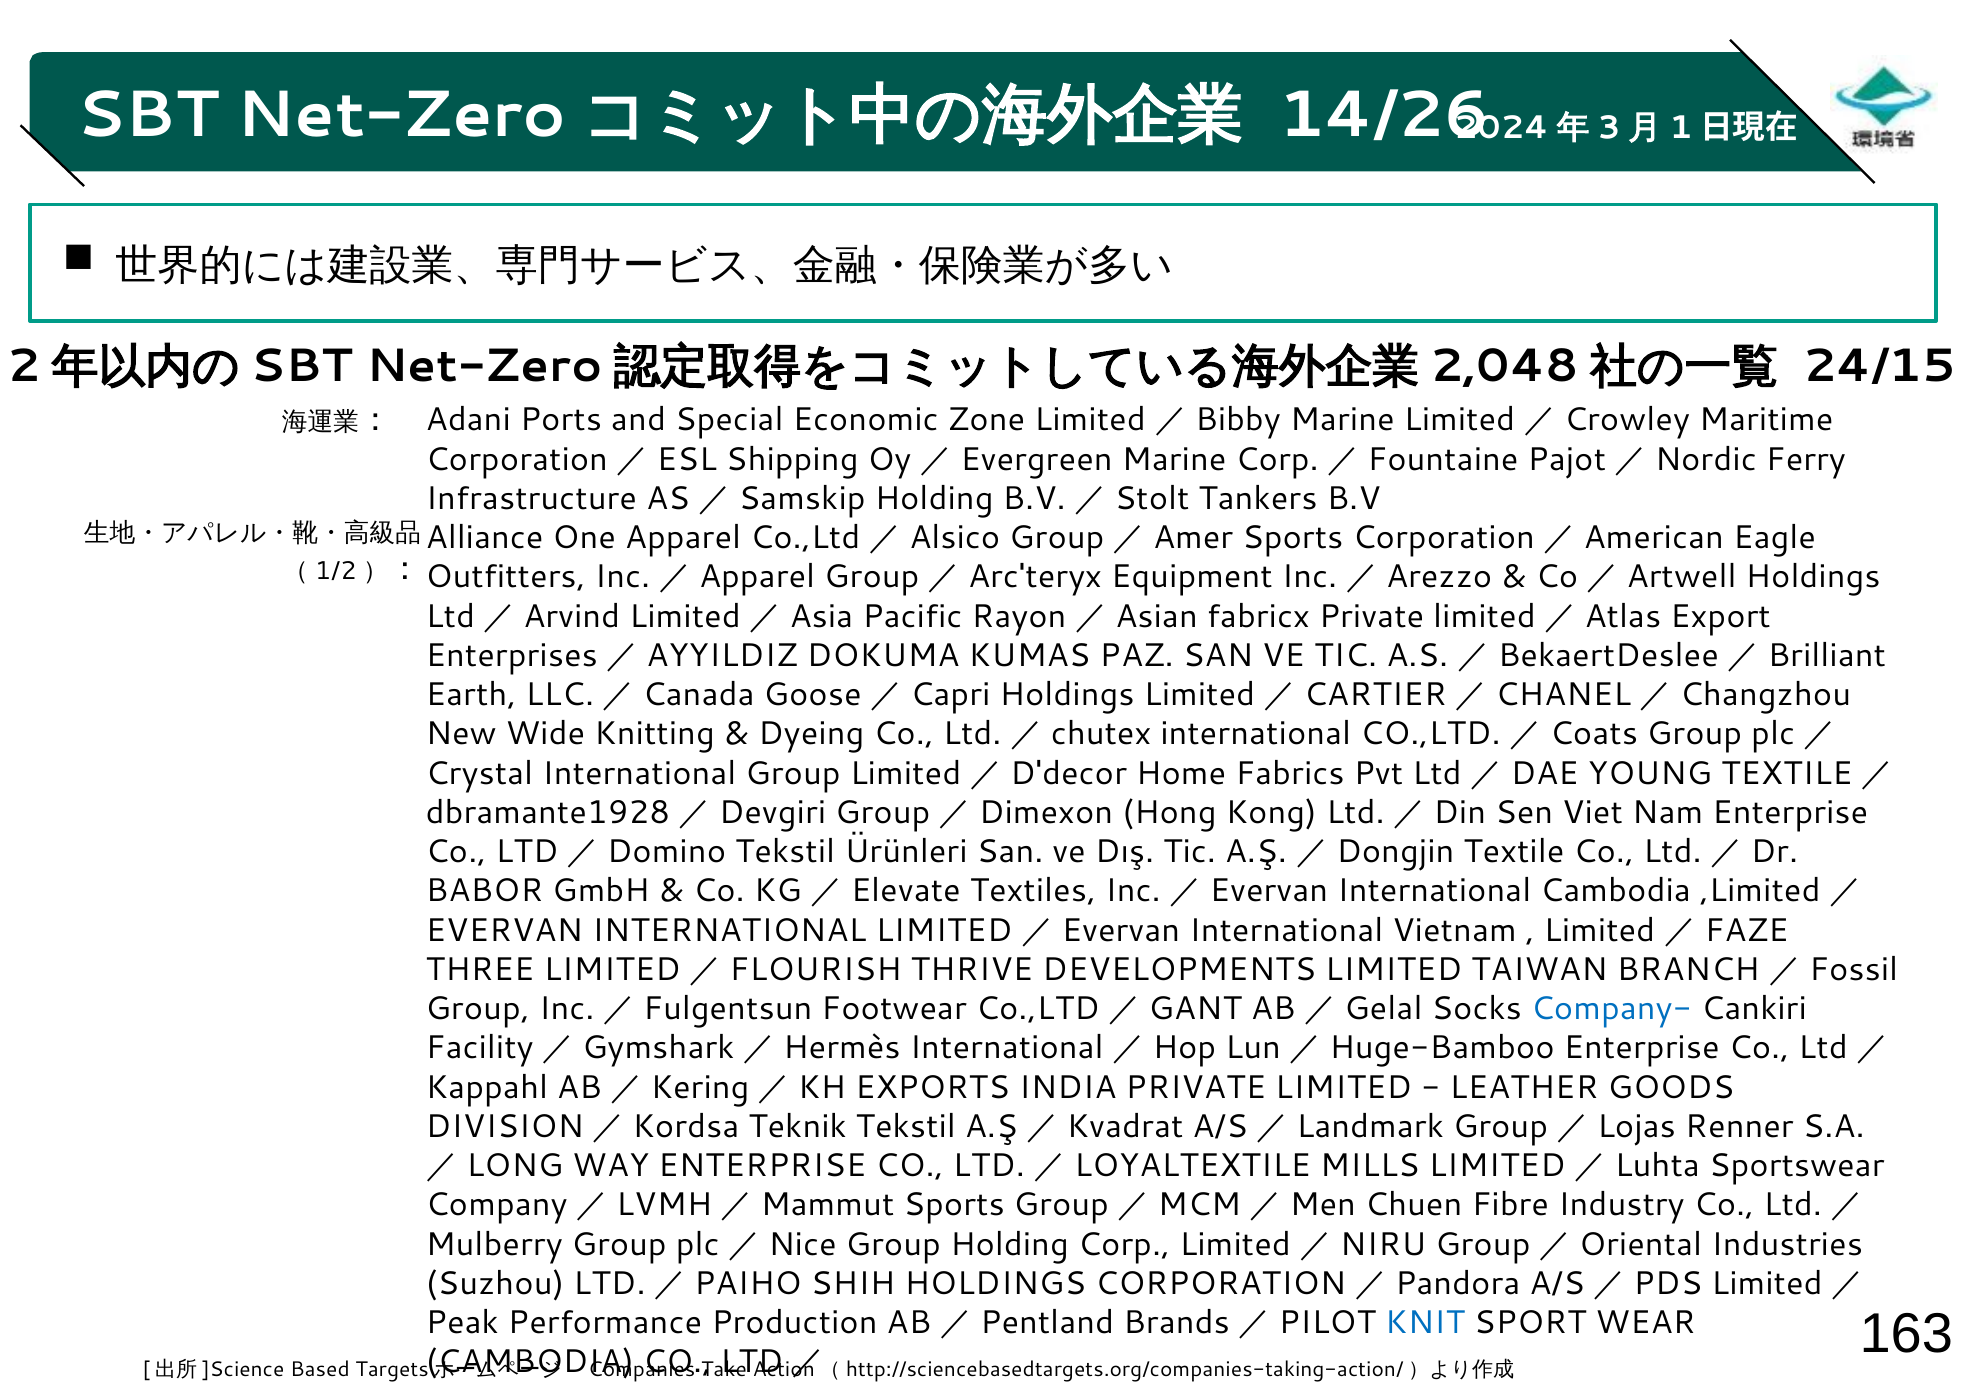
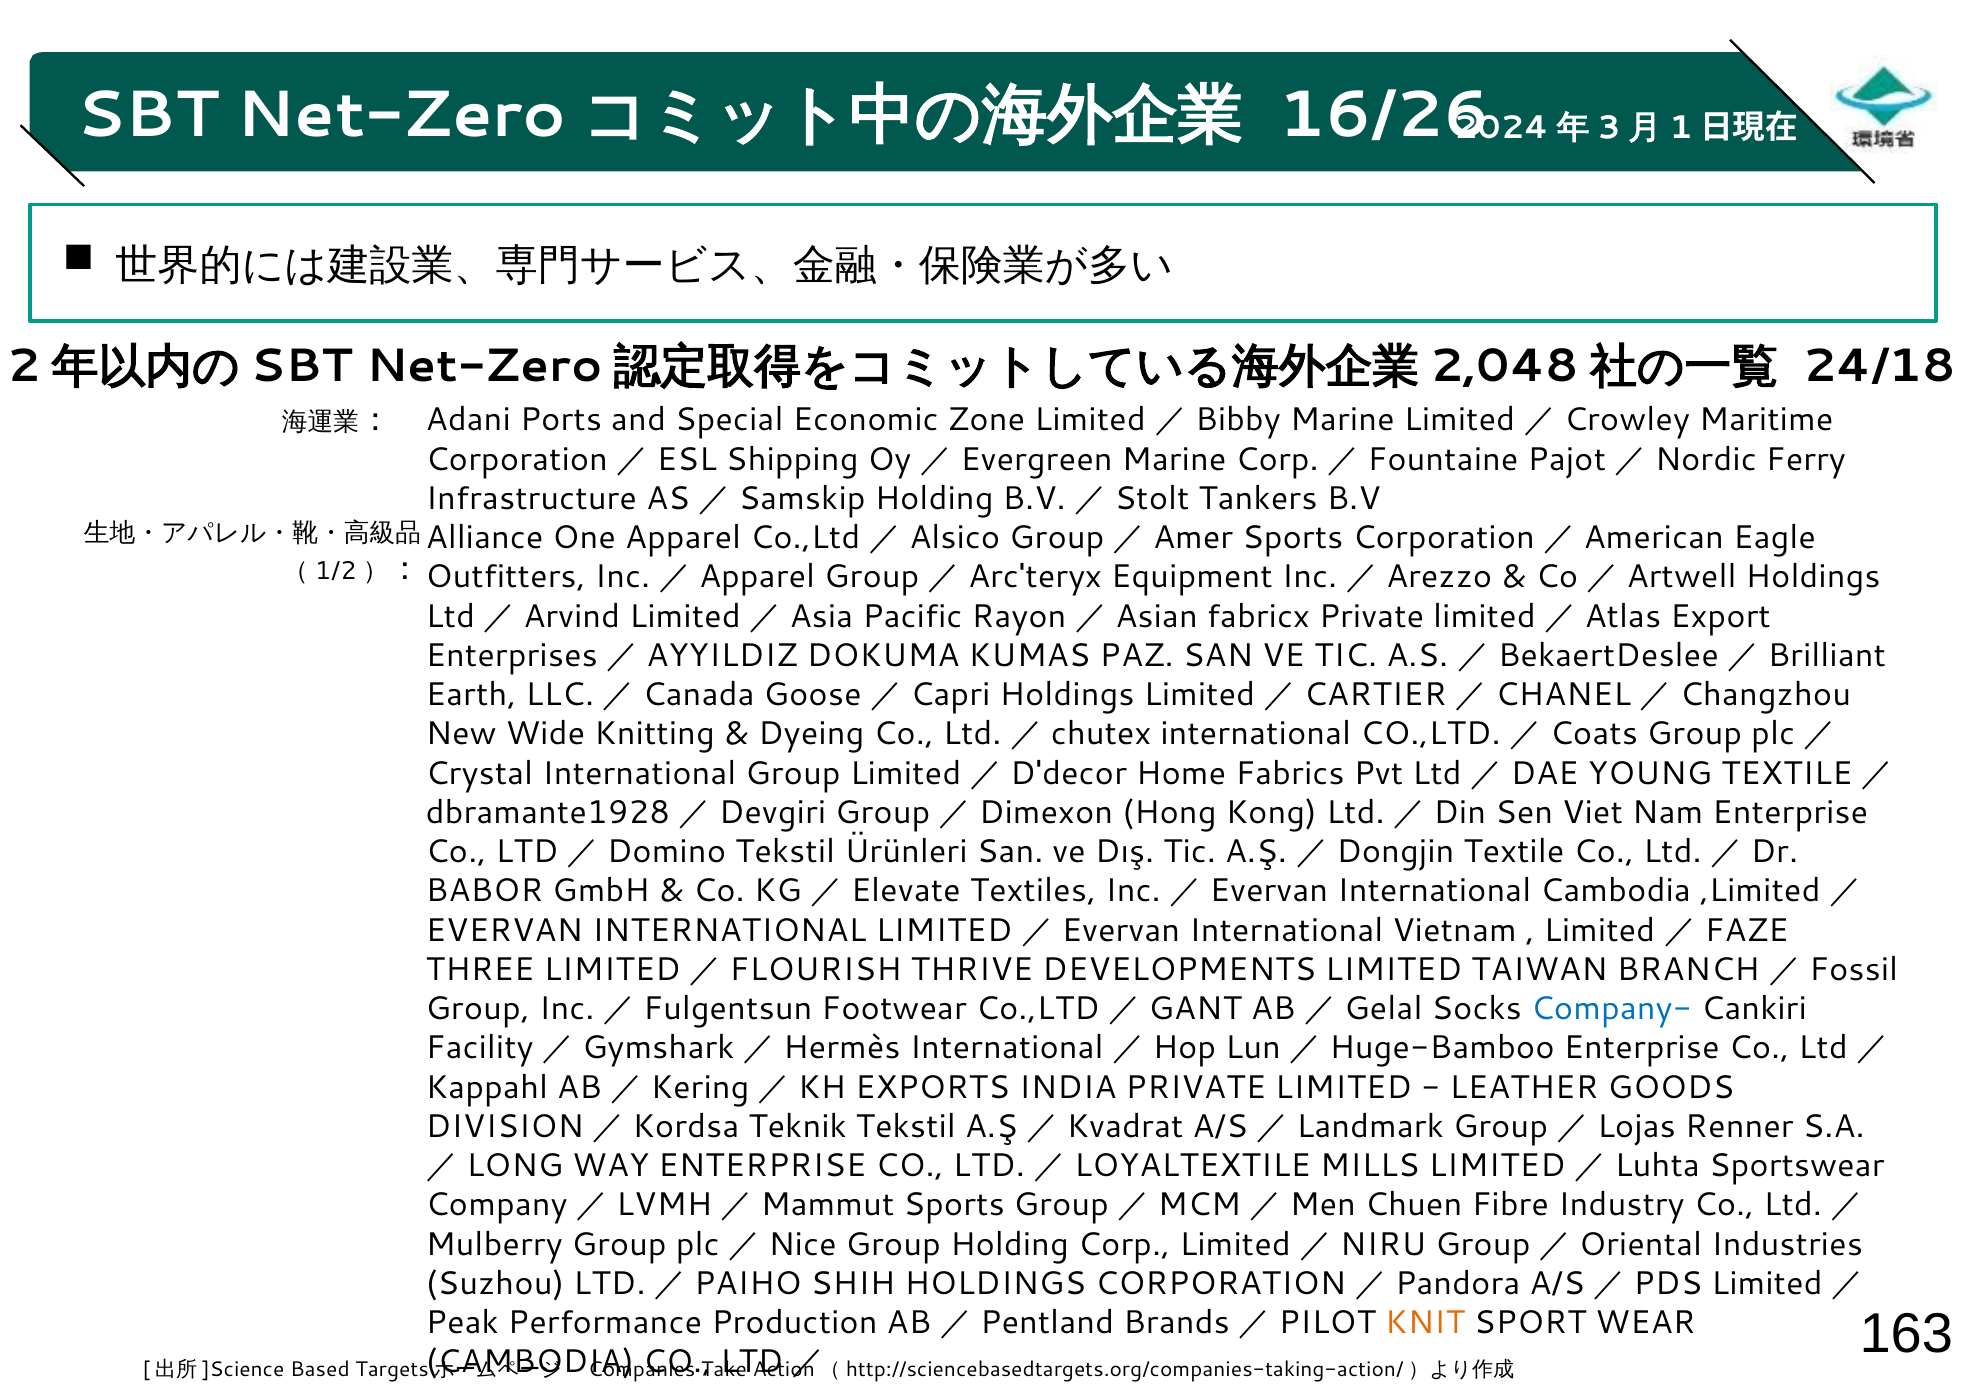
14/26: 14/26 -> 16/26
24/15: 24/15 -> 24/18
KNIT colour: blue -> orange
